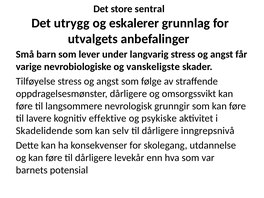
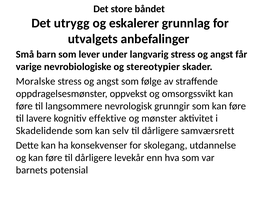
sentral: sentral -> båndet
vanskeligste: vanskeligste -> stereotypier
Tilføyelse: Tilføyelse -> Moralske
oppdragelsesmønster dårligere: dårligere -> oppvekst
psykiske: psykiske -> mønster
inngrepsnivå: inngrepsnivå -> samværsrett
